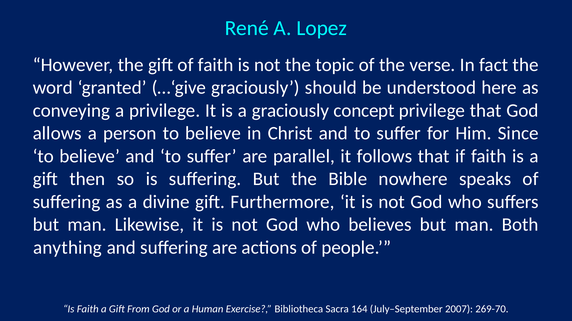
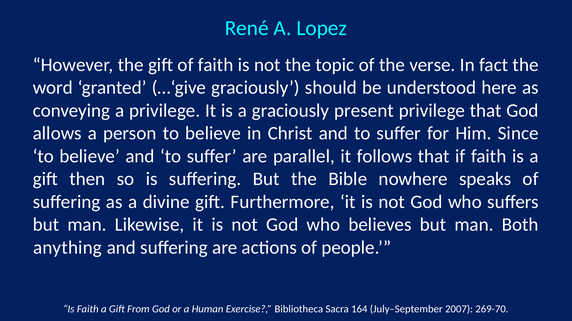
concept: concept -> present
